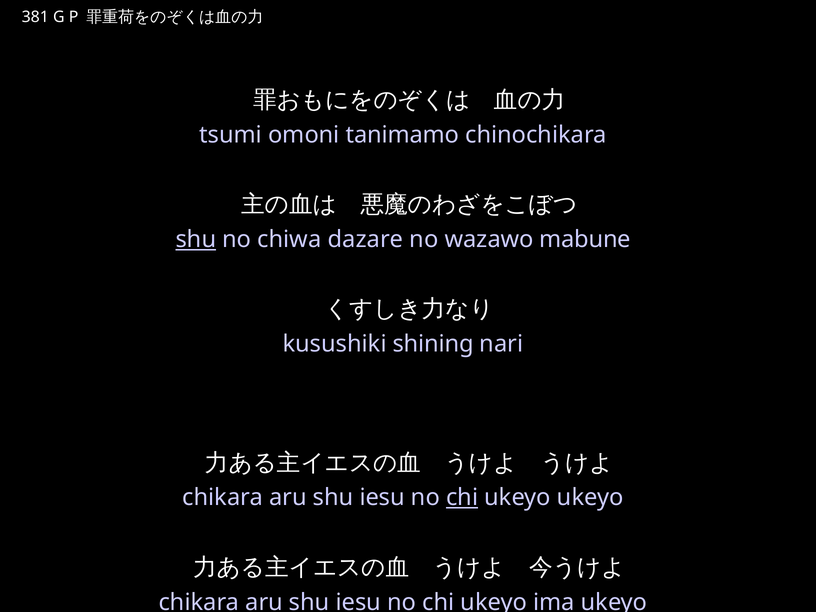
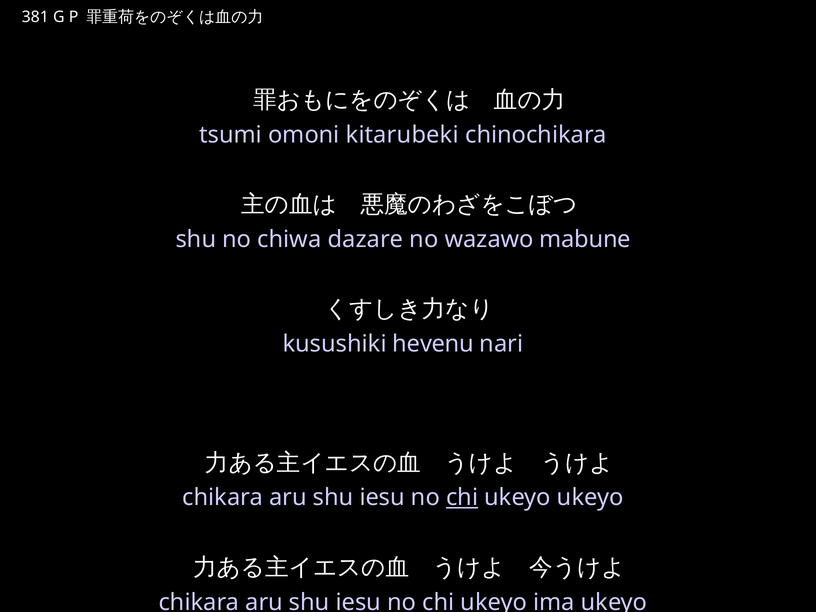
tanimamo: tanimamo -> kitarubeki
shu at (196, 239) underline: present -> none
shining: shining -> hevenu
